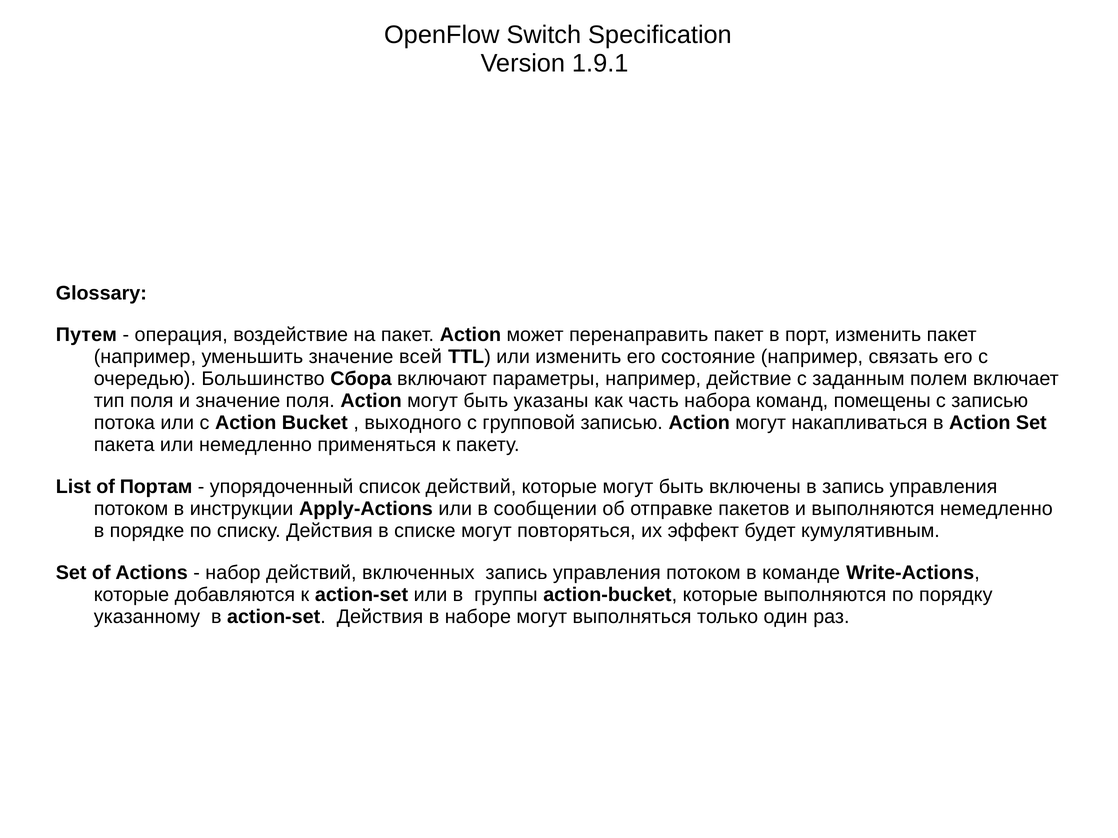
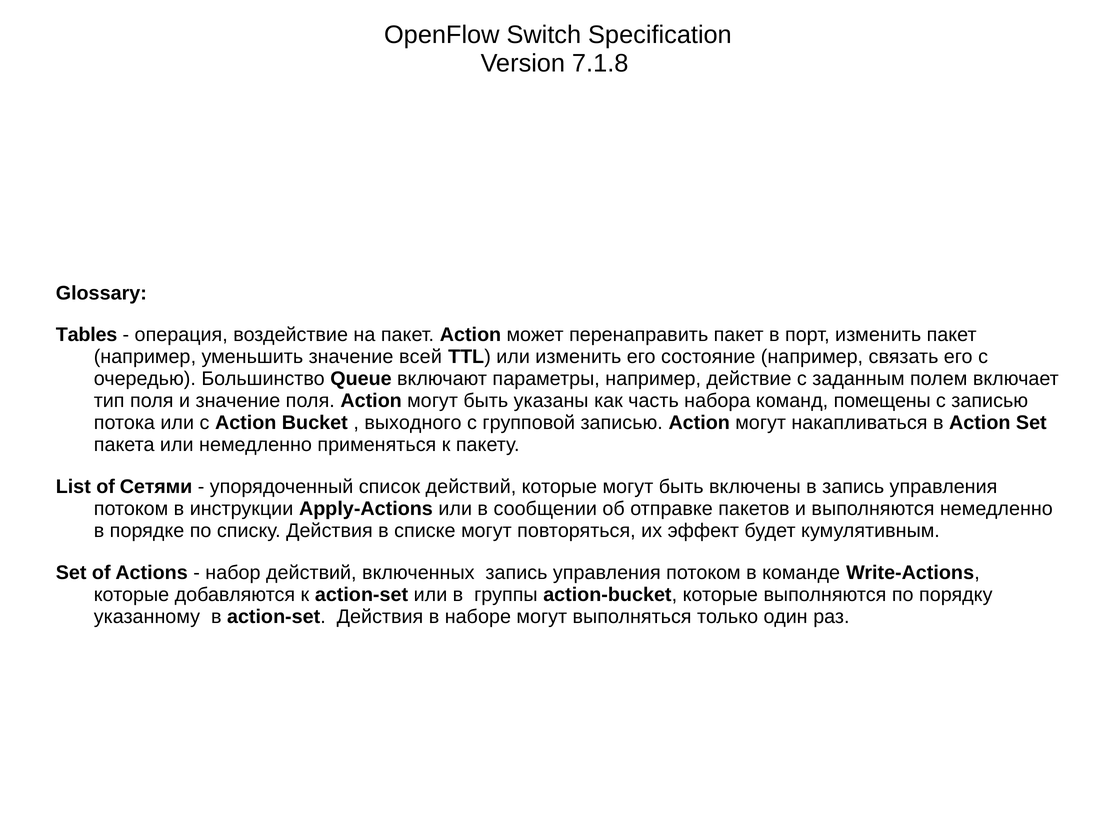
1.9.1: 1.9.1 -> 7.1.8
Путем: Путем -> Tables
Сбора: Сбора -> Queue
Портам: Портам -> Сетями
